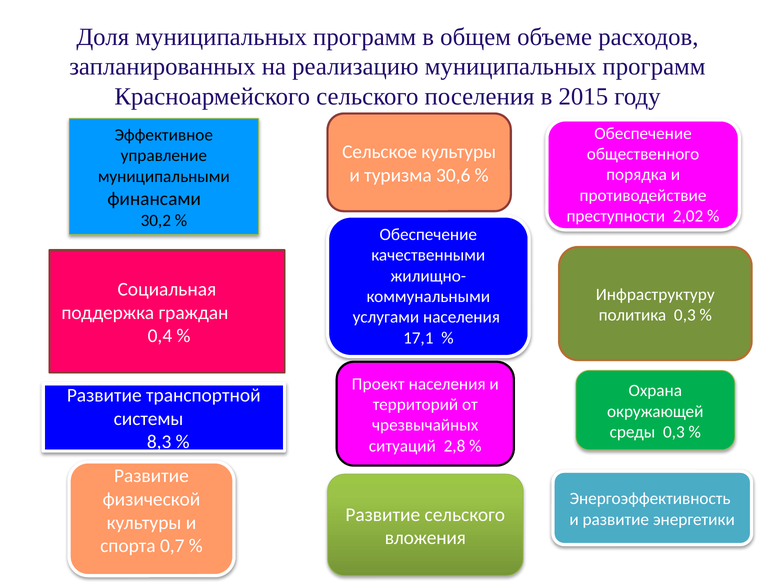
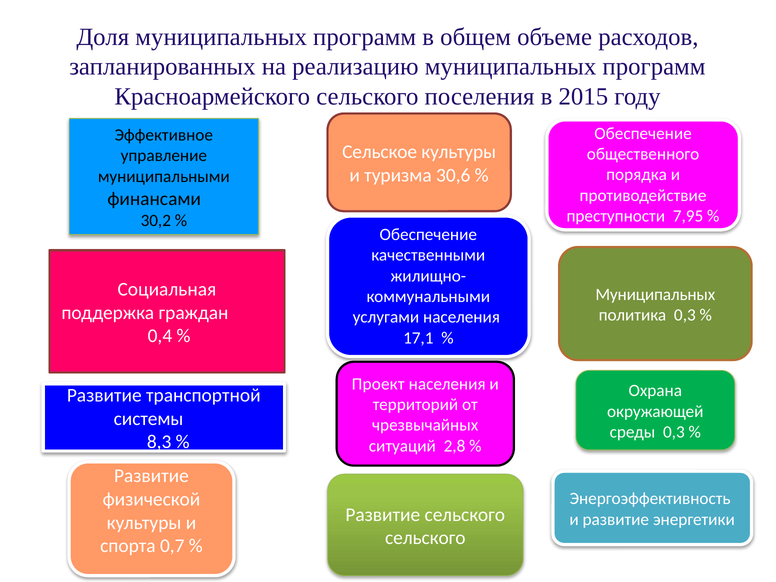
2,02: 2,02 -> 7,95
Инфраструктуру at (655, 294): Инфраструктуру -> Муниципальных
вложения at (425, 538): вложения -> сельского
